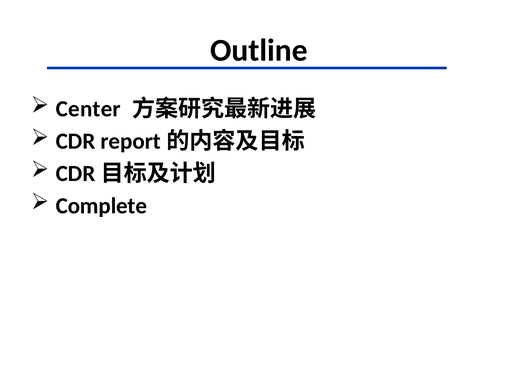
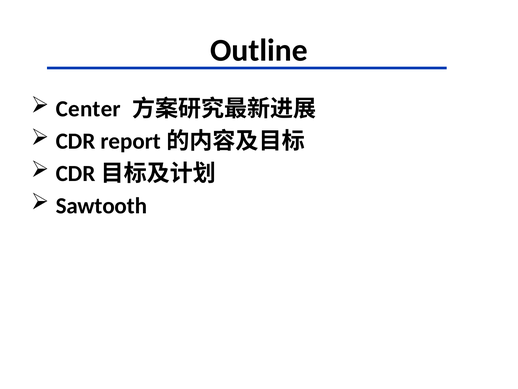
Complete: Complete -> Sawtooth
